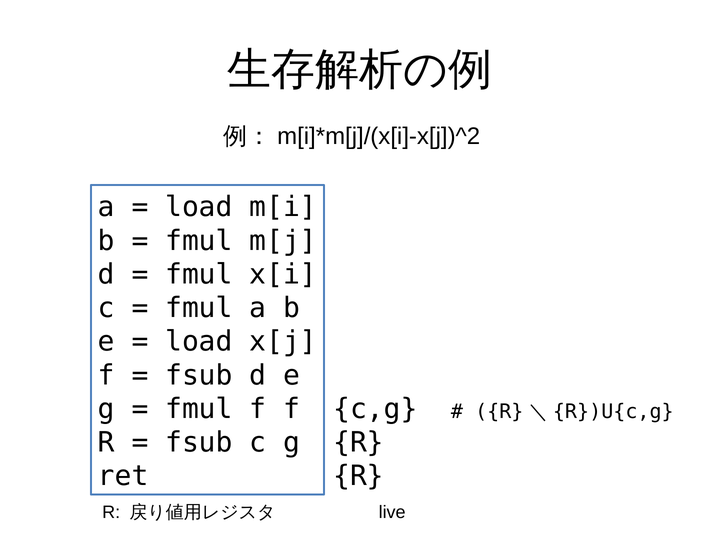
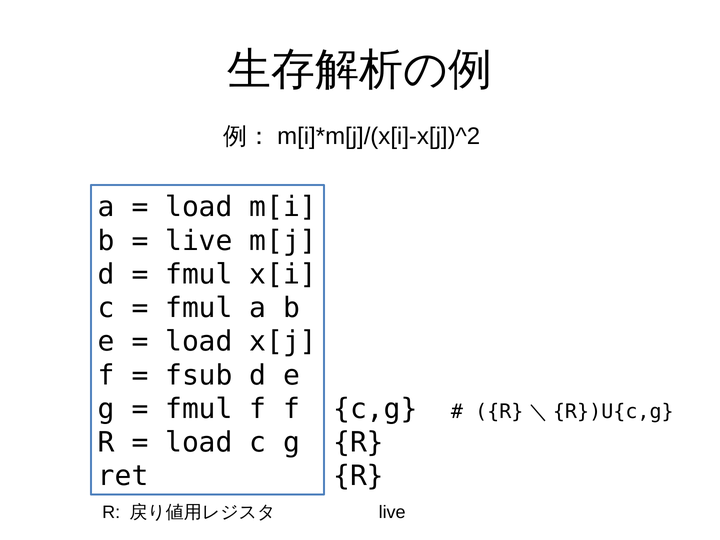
fmul at (199, 241): fmul -> live
fsub at (199, 443): fsub -> load
